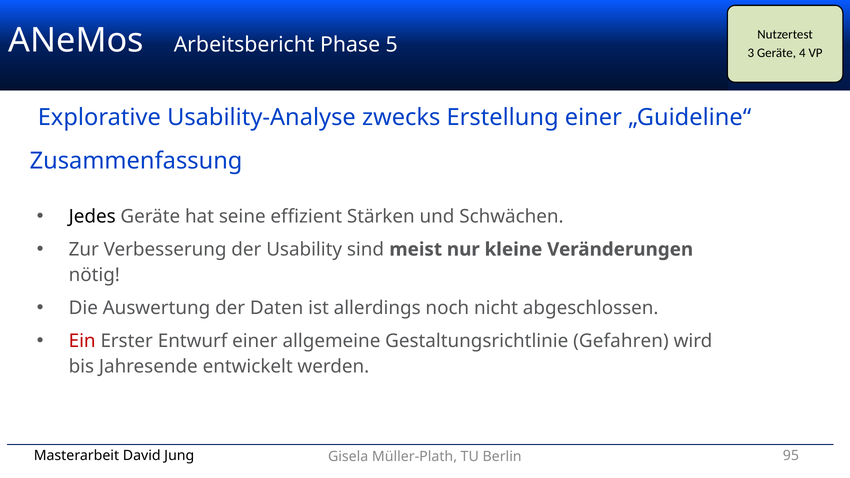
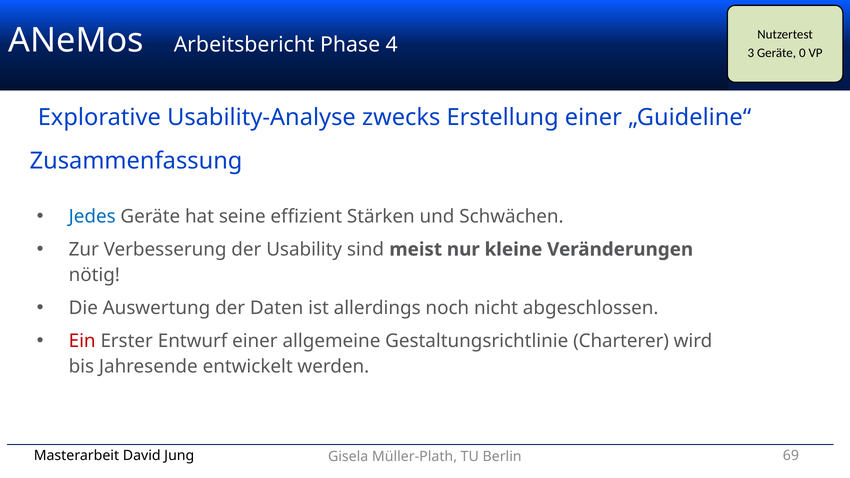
5: 5 -> 4
4: 4 -> 0
Jedes colour: black -> blue
Gefahren: Gefahren -> Charterer
95: 95 -> 69
